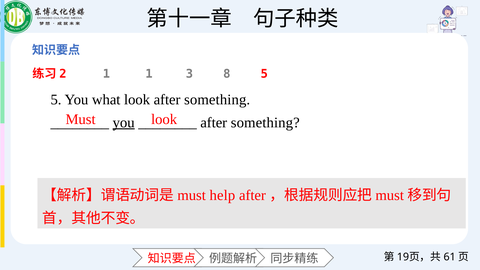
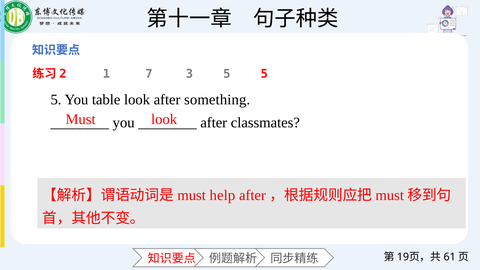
1 1: 1 -> 7
3 8: 8 -> 5
what: what -> table
you at (124, 123) underline: present -> none
something at (265, 123): something -> classmates
